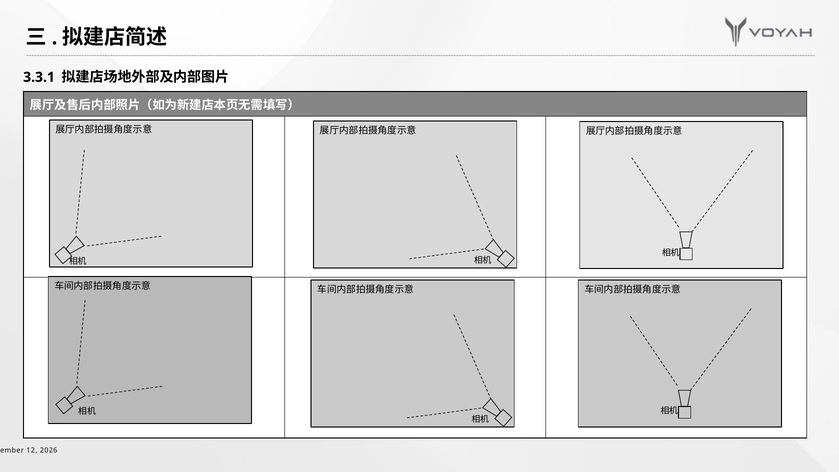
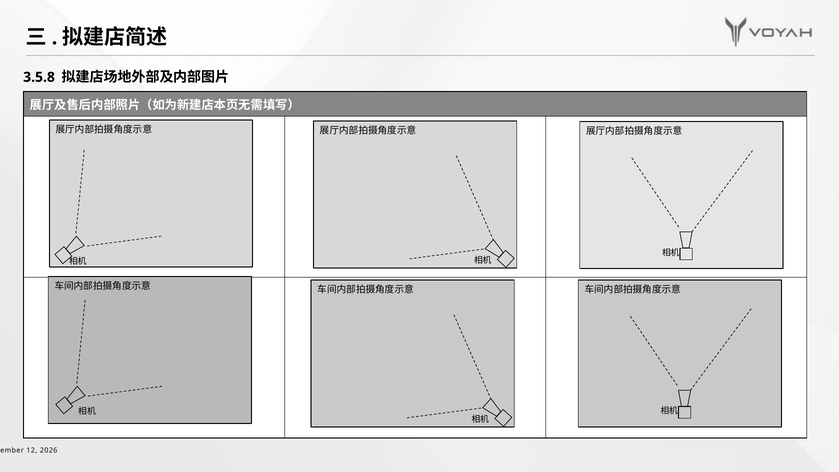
3.3.1: 3.3.1 -> 3.5.8
